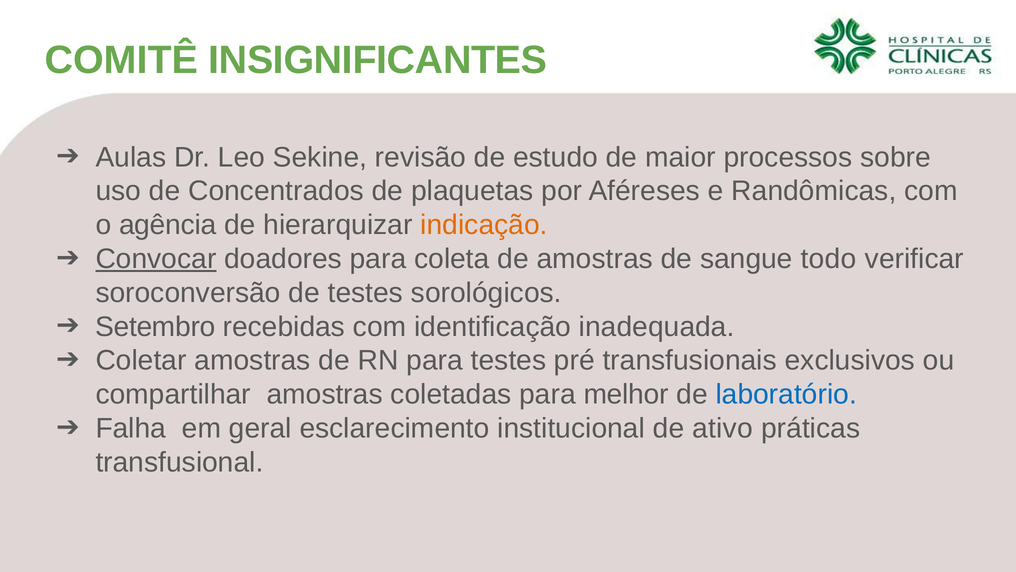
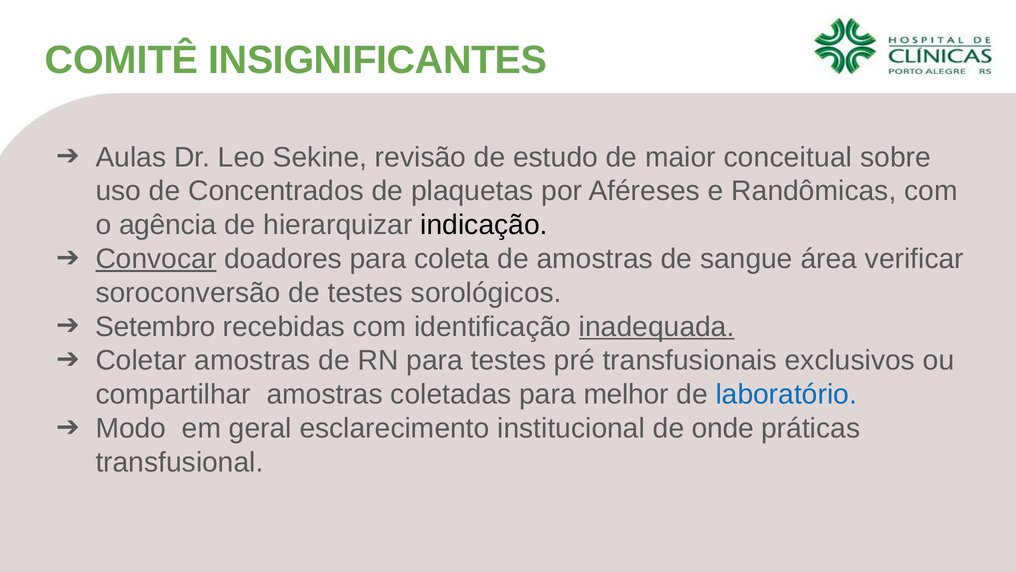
processos: processos -> conceitual
indicação colour: orange -> black
todo: todo -> área
inadequada underline: none -> present
Falha: Falha -> Modo
ativo: ativo -> onde
